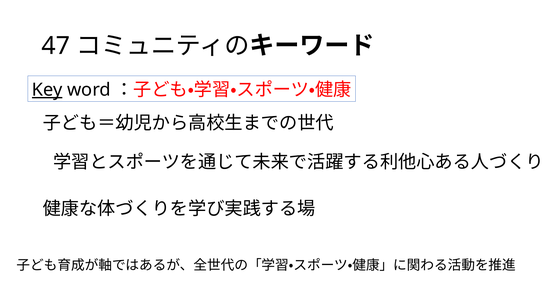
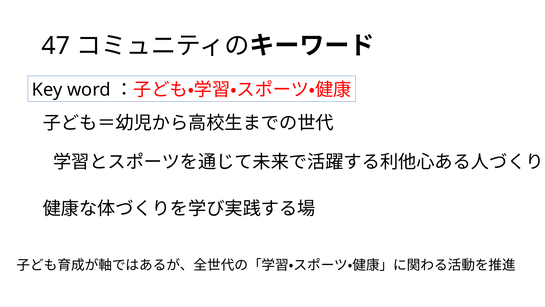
Key underline: present -> none
